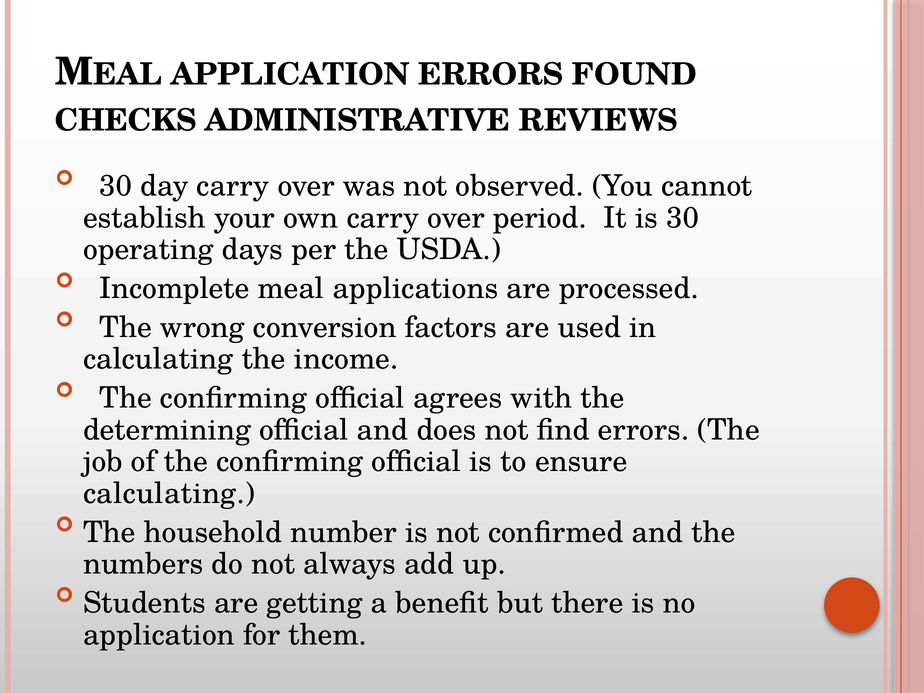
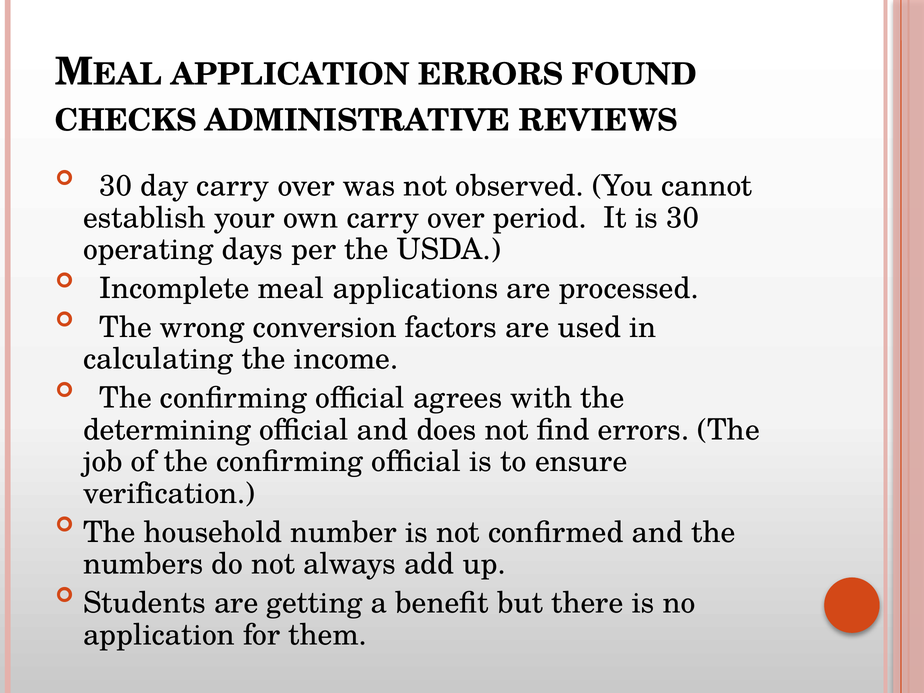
calculating at (169, 494): calculating -> verification
